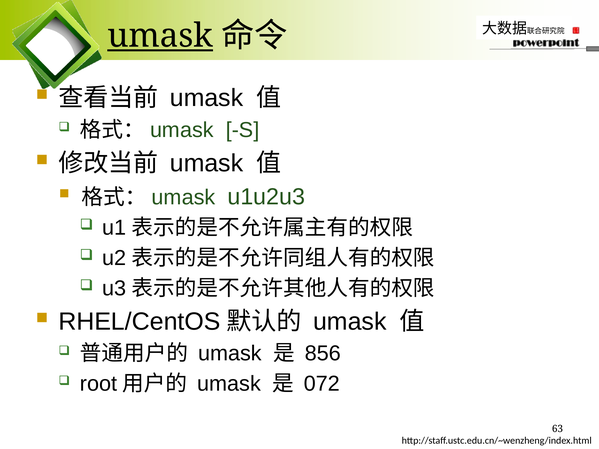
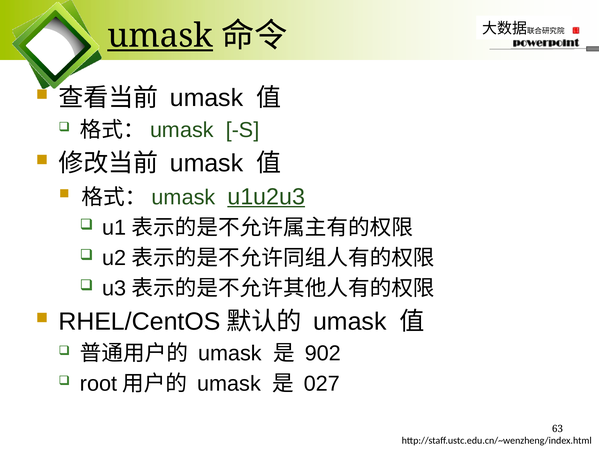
u1u2u3 underline: none -> present
856: 856 -> 902
072: 072 -> 027
